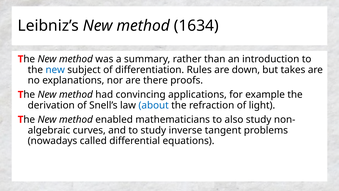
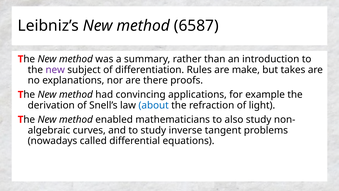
1634: 1634 -> 6587
new at (55, 70) colour: blue -> purple
down: down -> make
